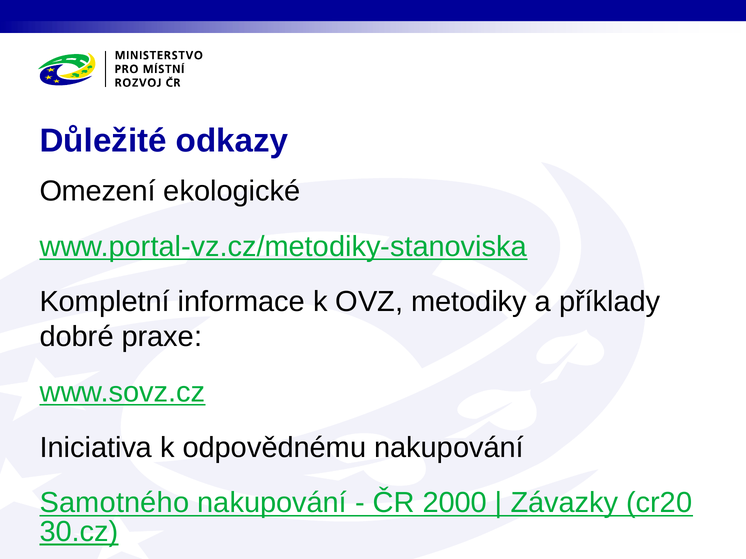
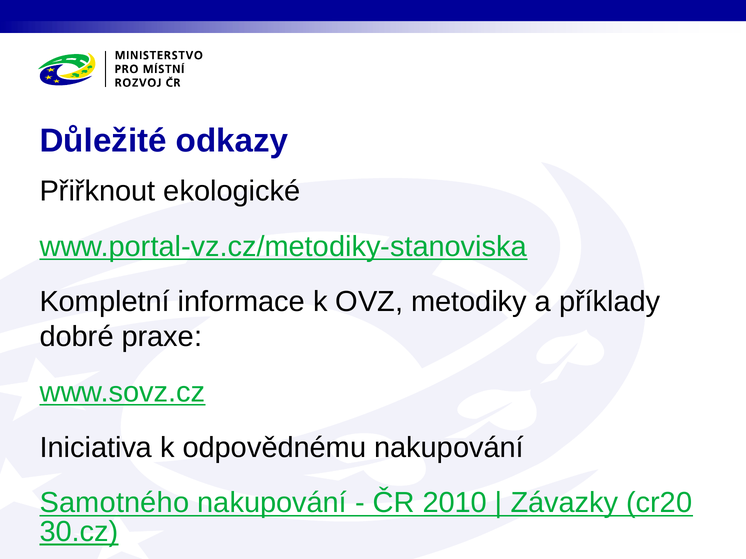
Omezení: Omezení -> Přiřknout
2000: 2000 -> 2010
